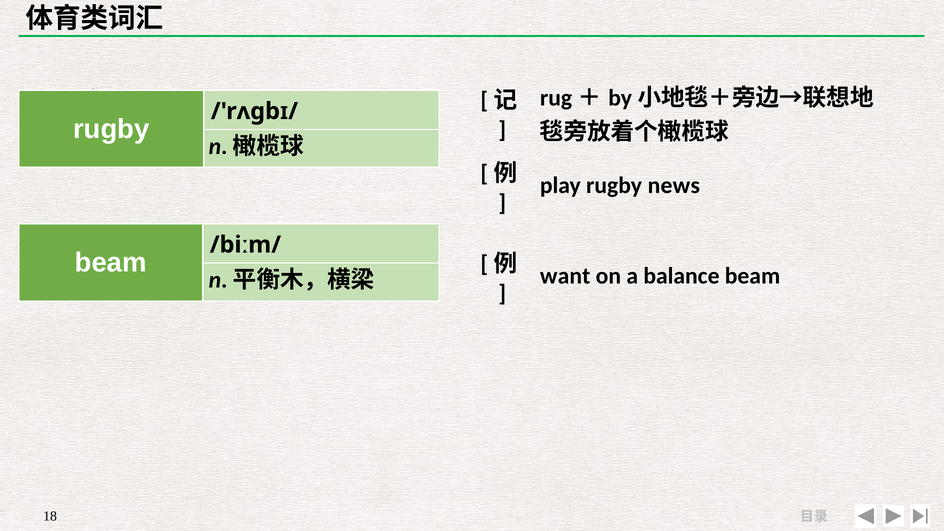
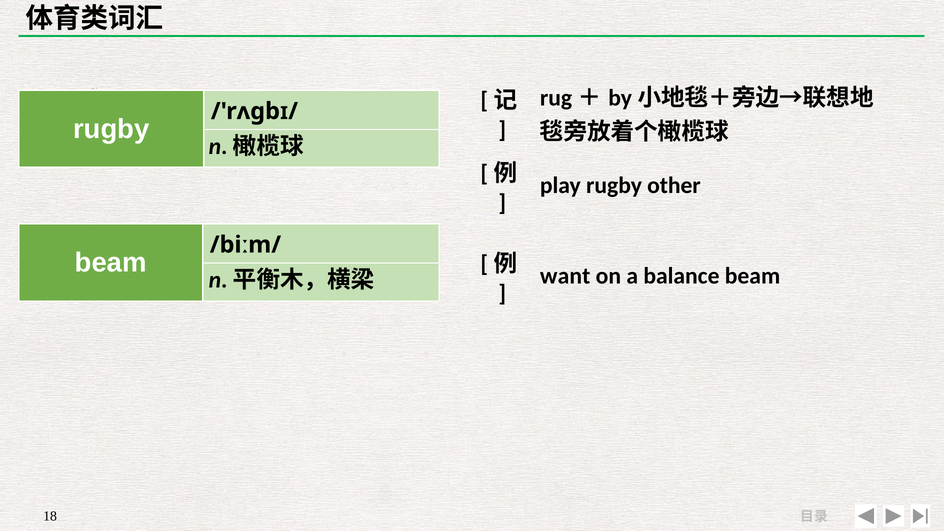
news: news -> other
